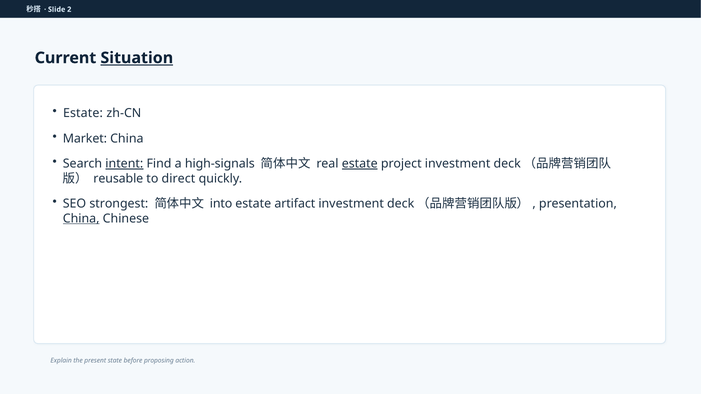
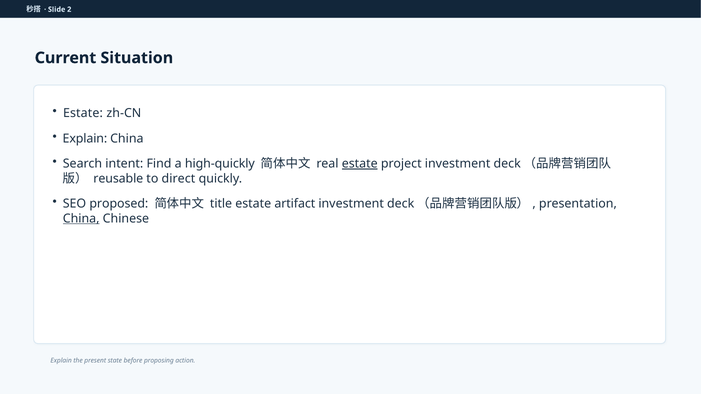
Situation underline: present -> none
Market at (85, 139): Market -> Explain
intent underline: present -> none
high-signals: high-signals -> high-quickly
strongest: strongest -> proposed
into: into -> title
